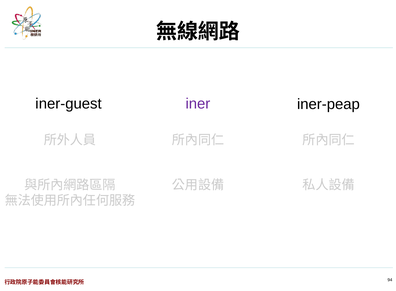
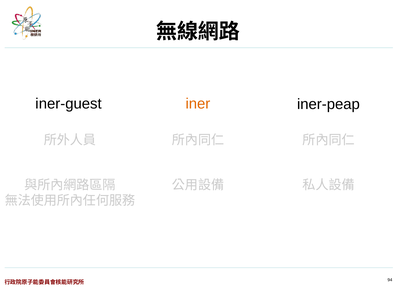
iner colour: purple -> orange
